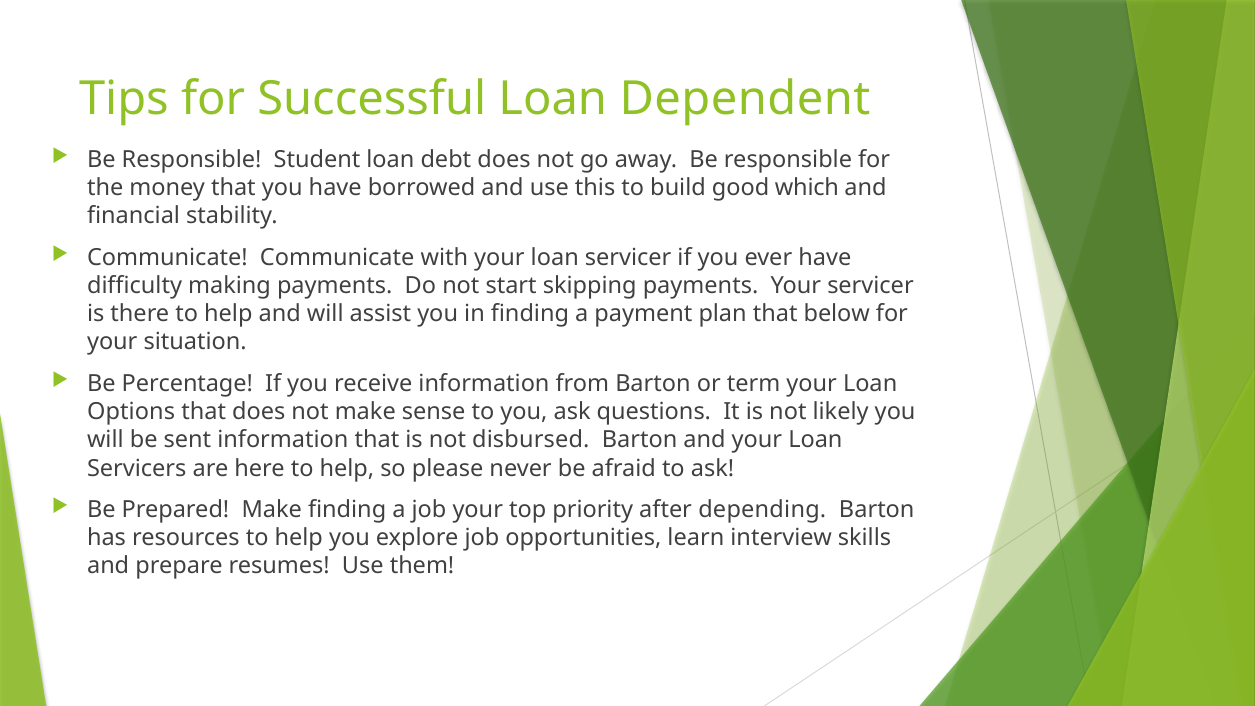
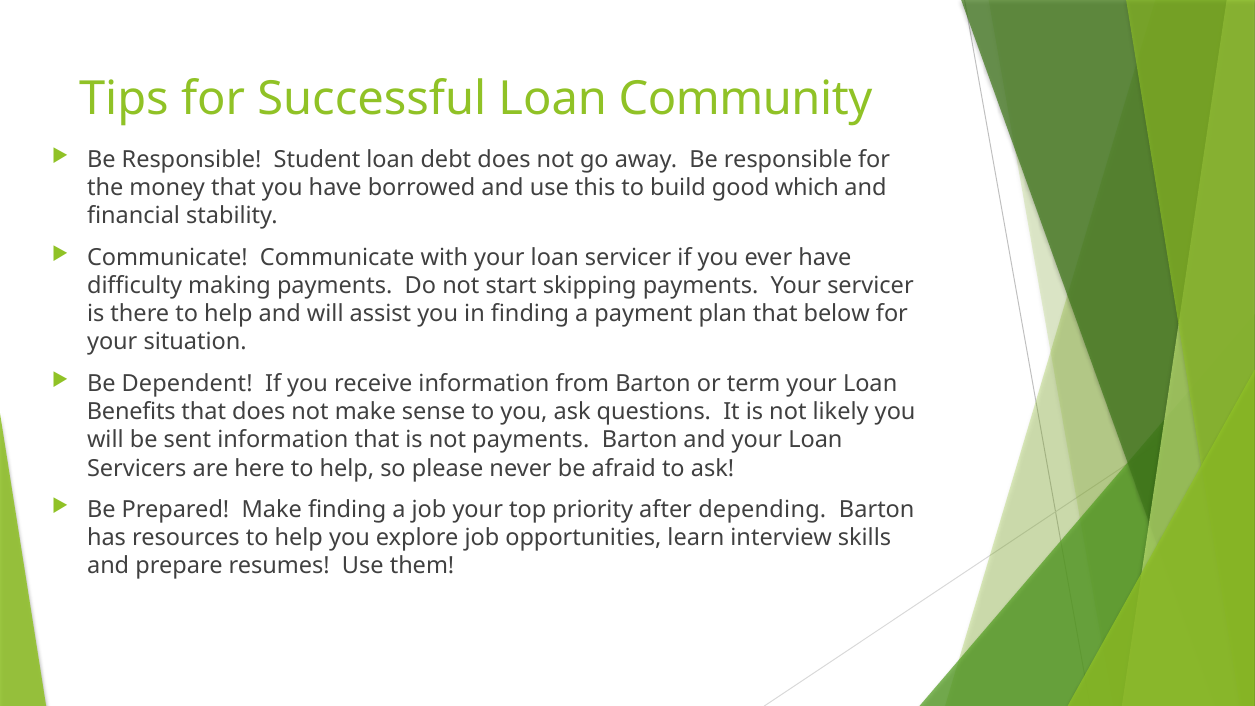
Dependent: Dependent -> Community
Percentage: Percentage -> Dependent
Options: Options -> Benefits
not disbursed: disbursed -> payments
